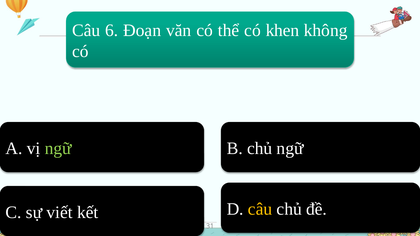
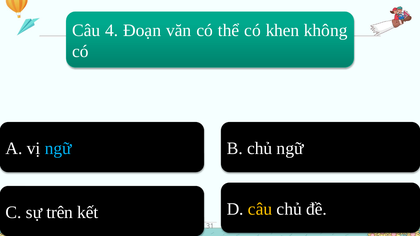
6: 6 -> 4
ngữ at (58, 148) colour: light green -> light blue
viết: viết -> trên
